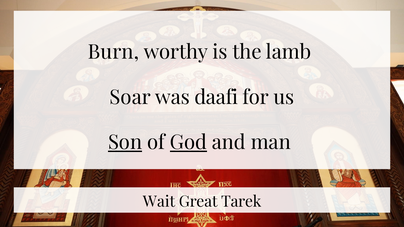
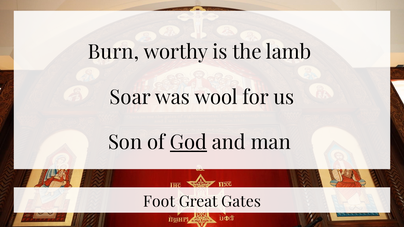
daafi: daafi -> wool
Son underline: present -> none
Wait: Wait -> Foot
Tarek: Tarek -> Gates
